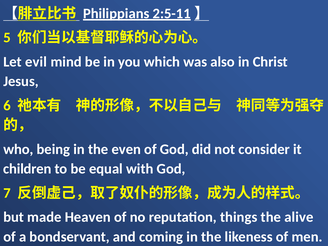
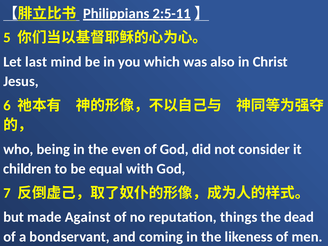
evil: evil -> last
Heaven: Heaven -> Against
alive: alive -> dead
